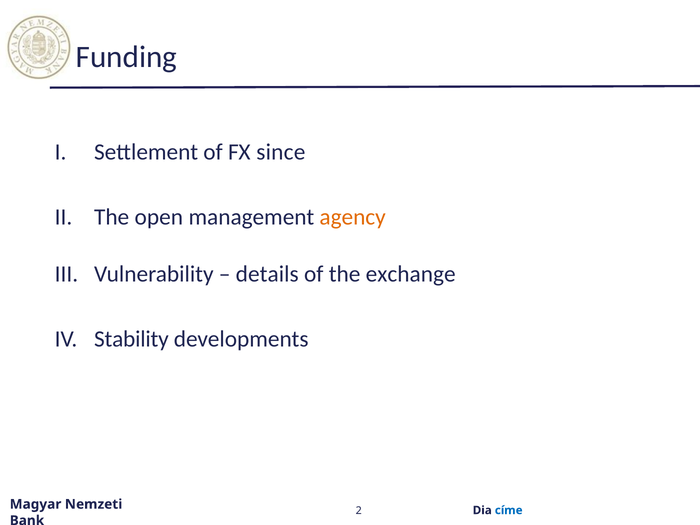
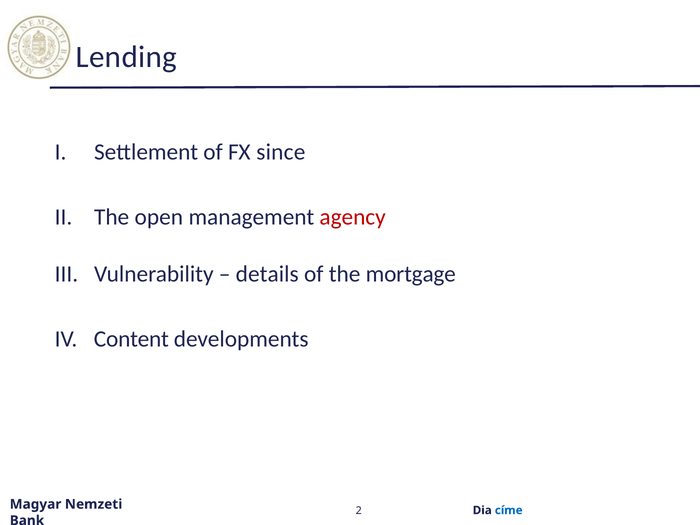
Funding: Funding -> Lending
agency colour: orange -> red
exchange: exchange -> mortgage
Stability: Stability -> Content
